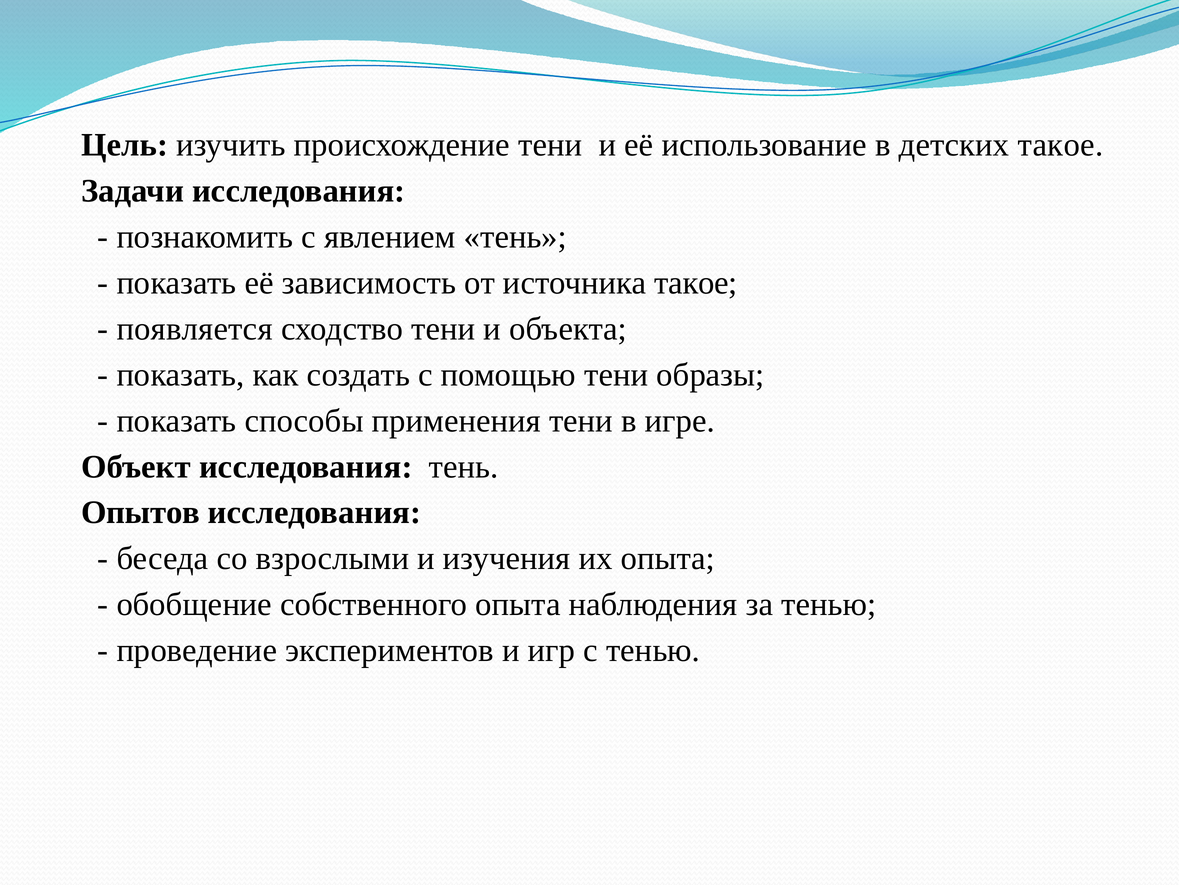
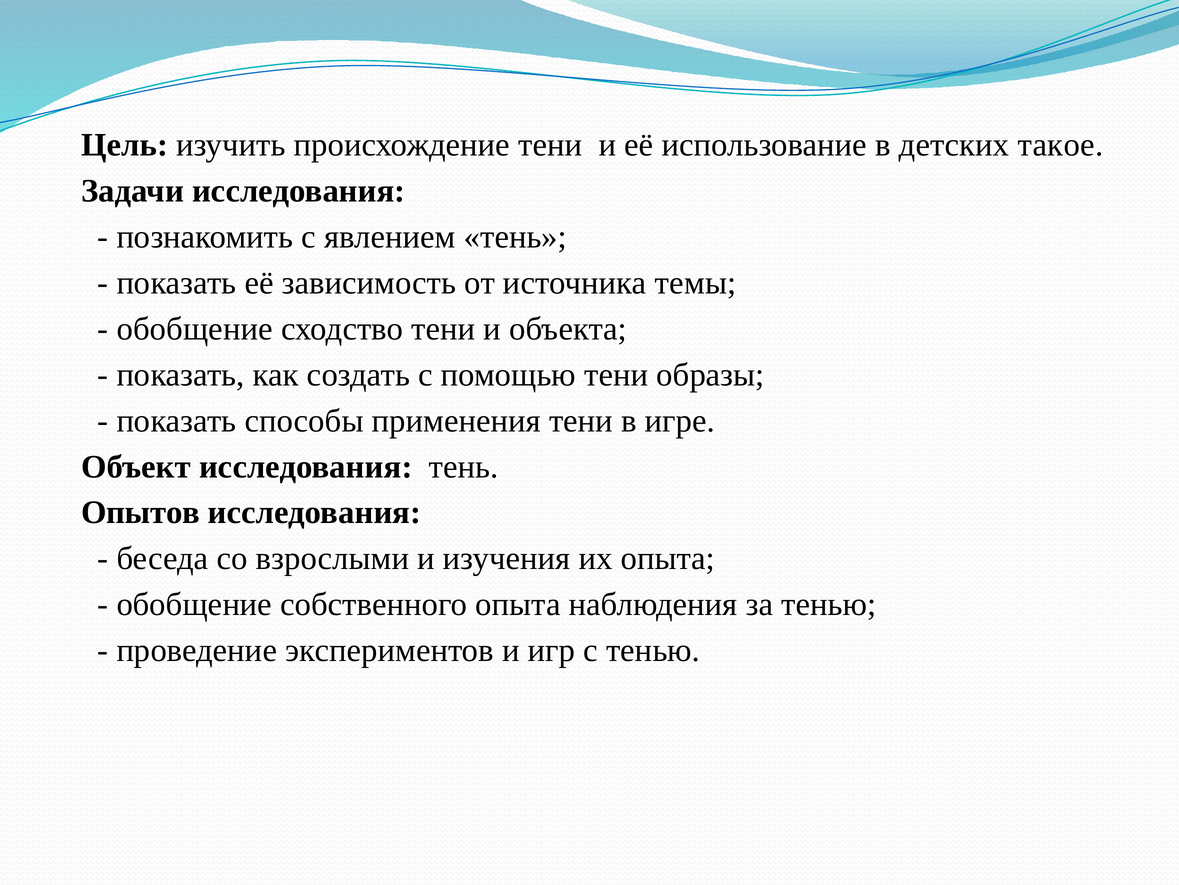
источника такое: такое -> темы
появляется at (195, 329): появляется -> обобщение
